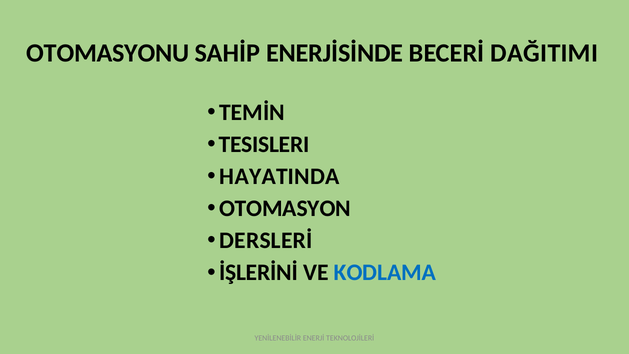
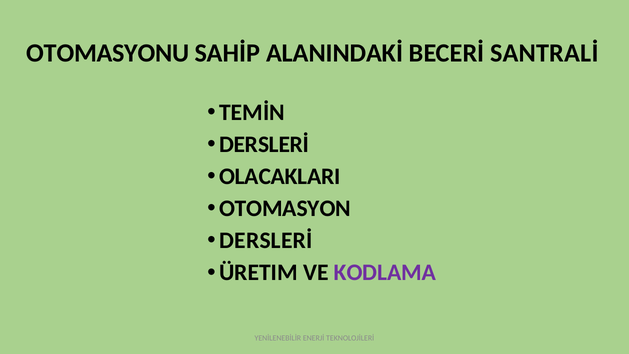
ENERJİSİNDE: ENERJİSİNDE -> ALANINDAKİ
DAĞITIMI: DAĞITIMI -> SANTRALİ
TESISLERI at (264, 144): TESISLERI -> DERSLERİ
HAYATINDA: HAYATINDA -> OLACAKLARI
İŞLERİNİ: İŞLERİNİ -> ÜRETIM
KODLAMA colour: blue -> purple
